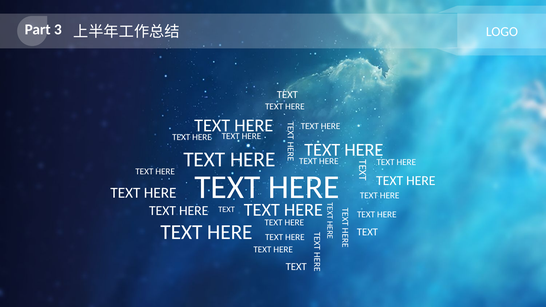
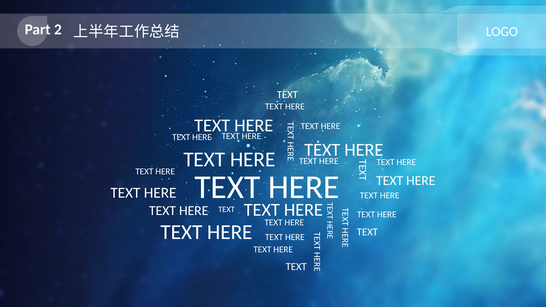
3: 3 -> 2
